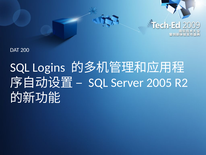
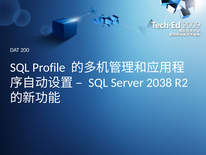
Logins: Logins -> Profile
2005: 2005 -> 2038
